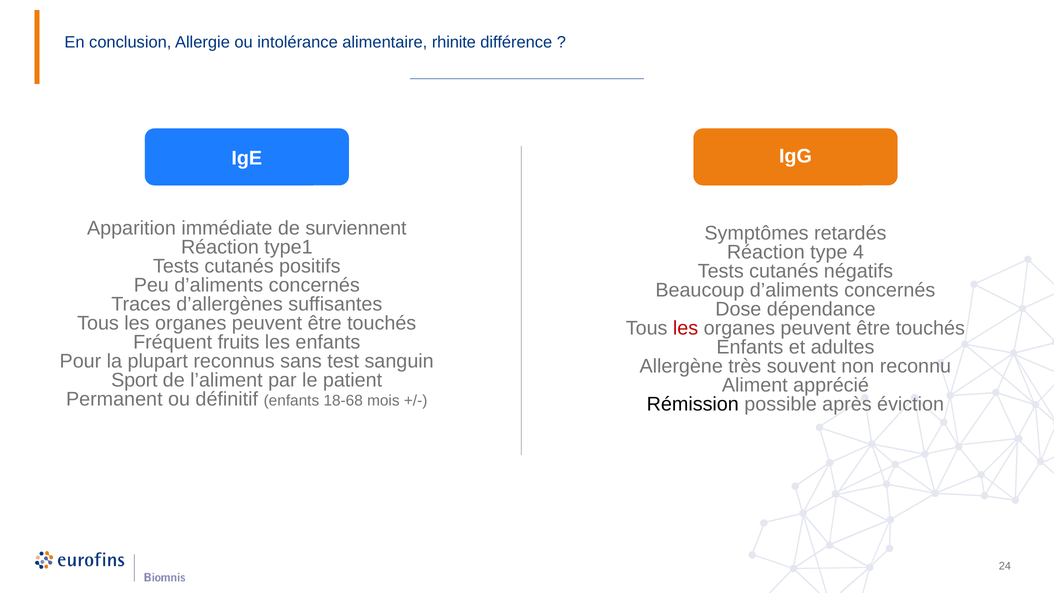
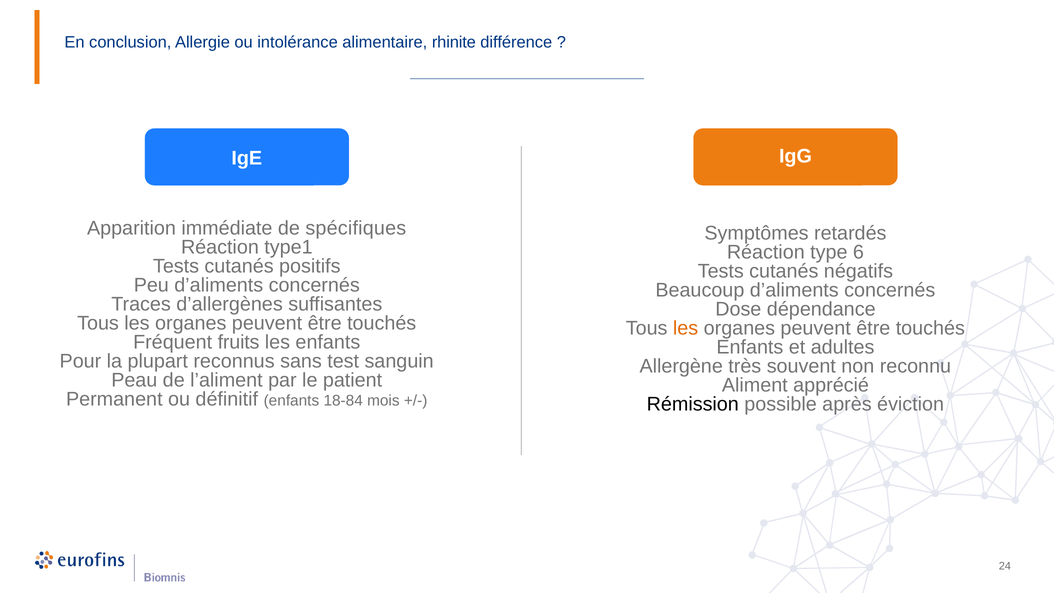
surviennent: surviennent -> spécifiques
4: 4 -> 6
les at (686, 328) colour: red -> orange
Sport: Sport -> Peau
18-68: 18-68 -> 18-84
